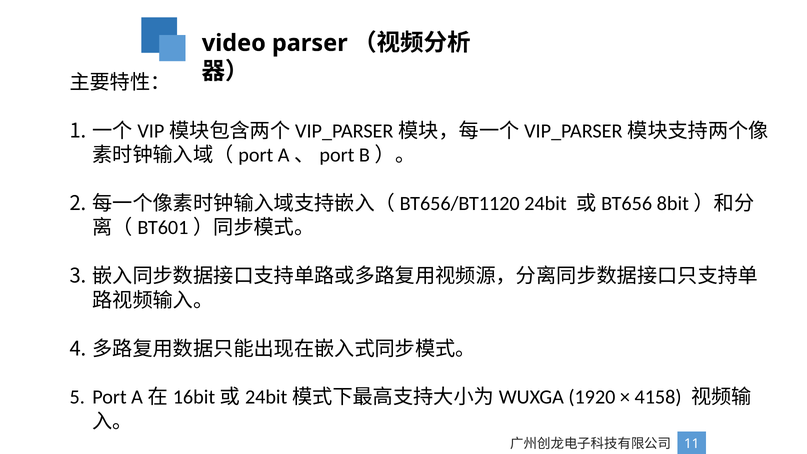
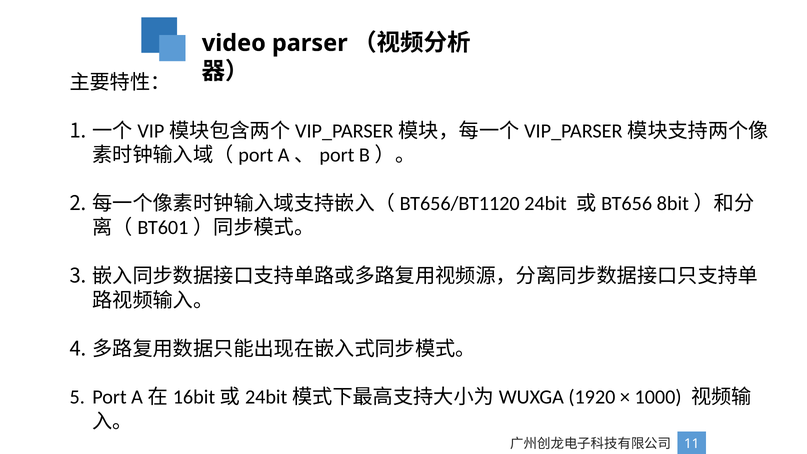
4158: 4158 -> 1000
